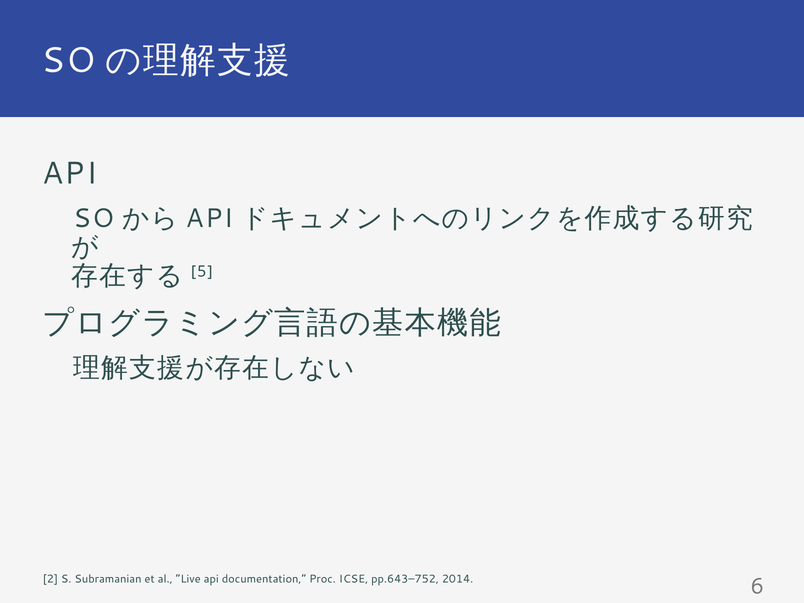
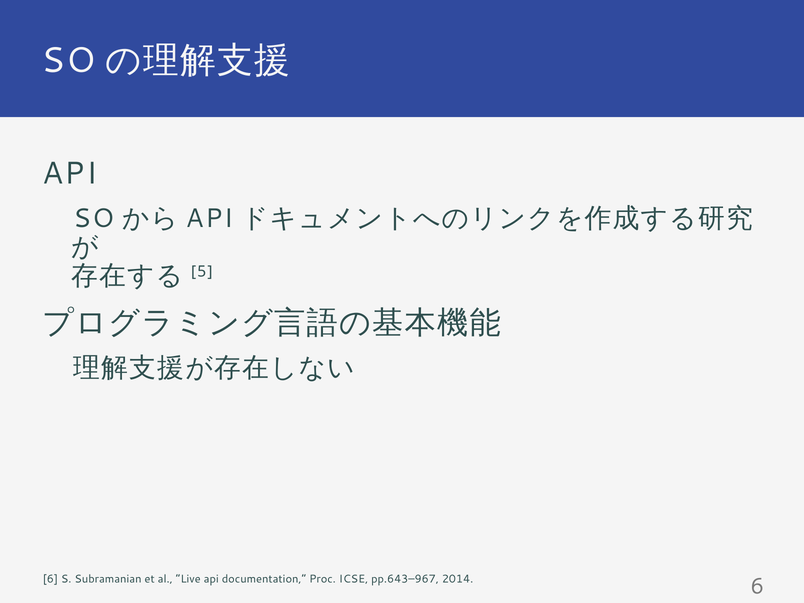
2 at (50, 579): 2 -> 6
pp.643–752: pp.643–752 -> pp.643–967
